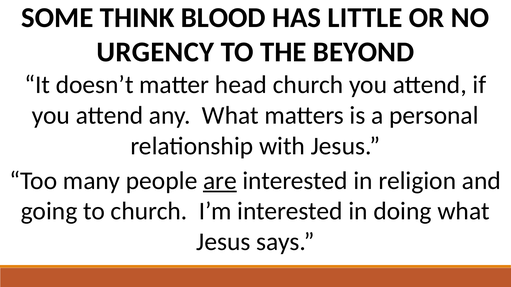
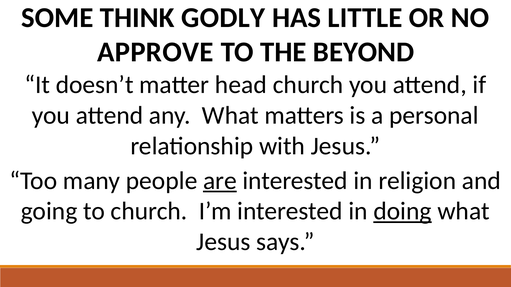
BLOOD: BLOOD -> GODLY
URGENCY: URGENCY -> APPROVE
doing underline: none -> present
